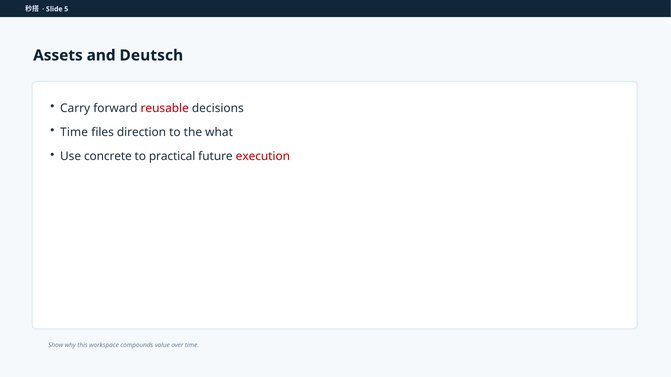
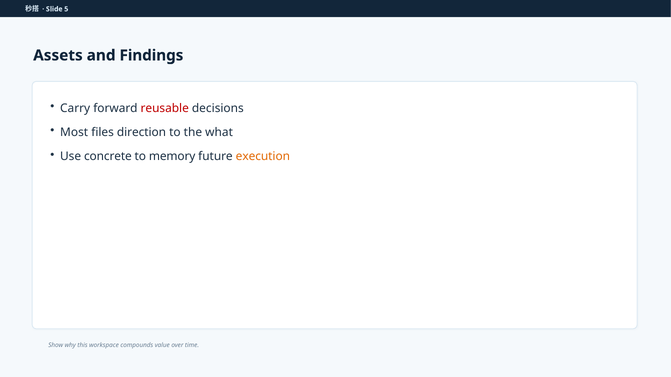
Deutsch: Deutsch -> Findings
Time at (74, 133): Time -> Most
practical: practical -> memory
execution colour: red -> orange
